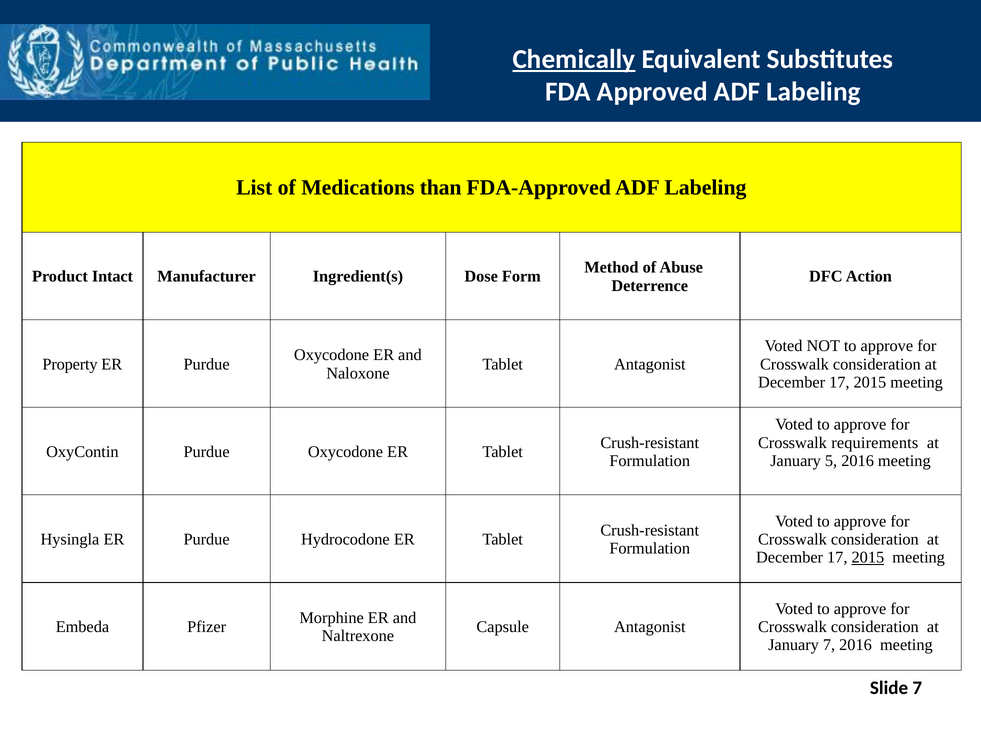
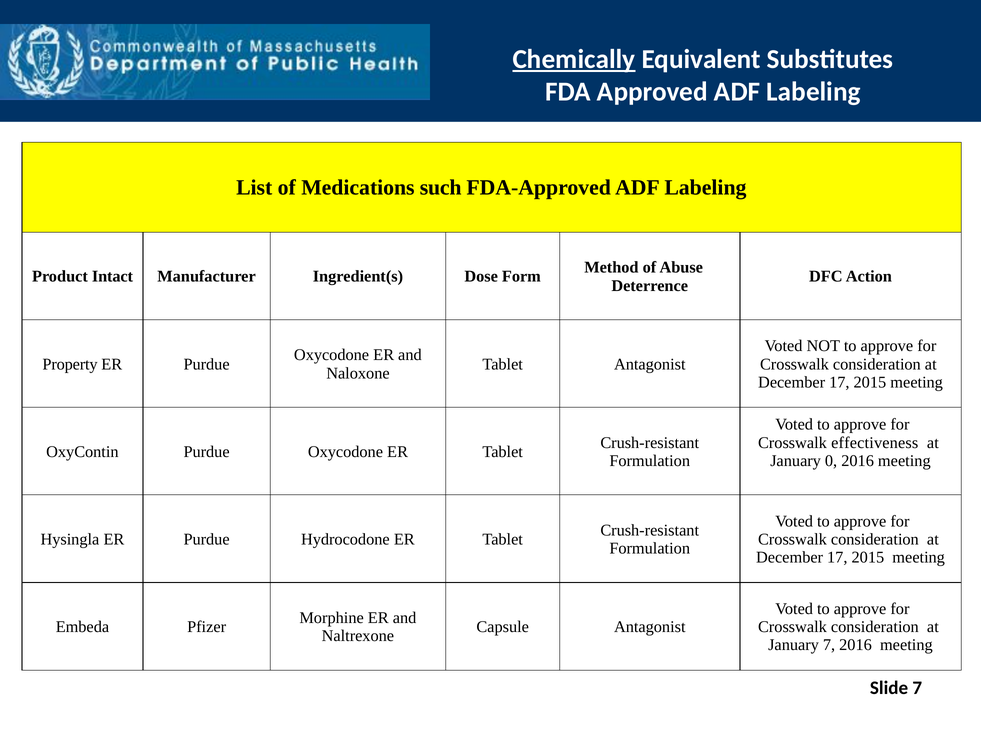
than: than -> such
requirements: requirements -> effectiveness
5: 5 -> 0
2015 at (868, 557) underline: present -> none
